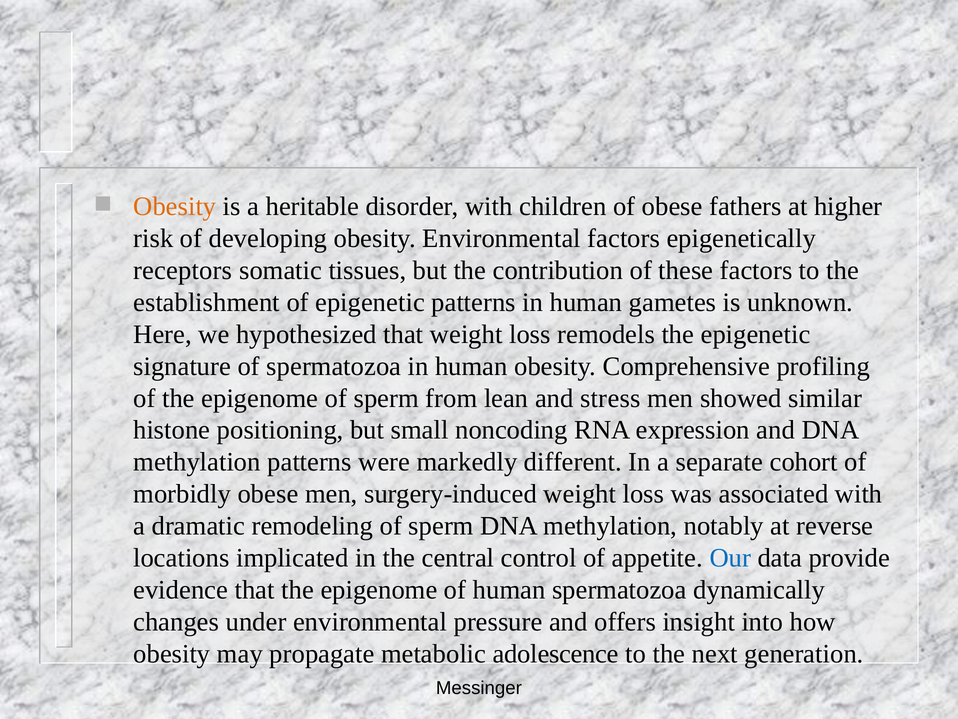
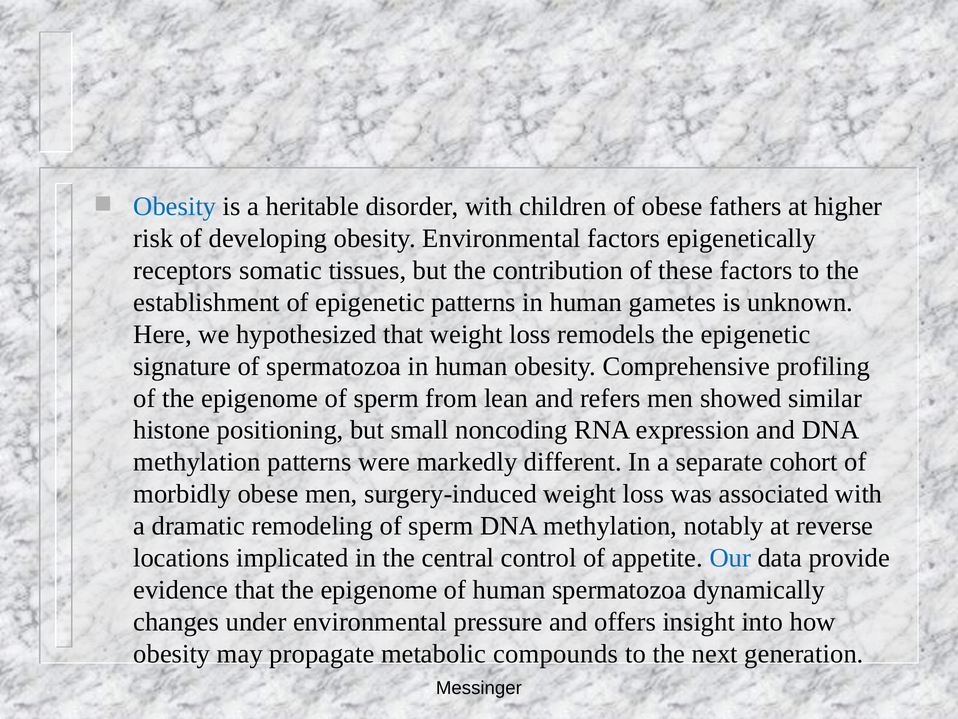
Obesity at (175, 206) colour: orange -> blue
stress: stress -> refers
adolescence: adolescence -> compounds
